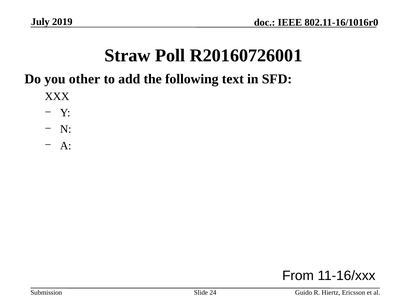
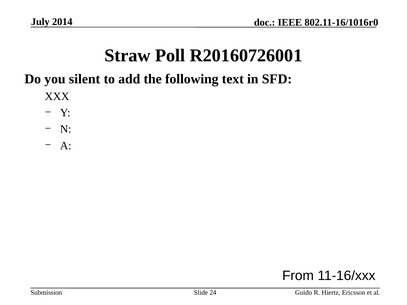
2019: 2019 -> 2014
other: other -> silent
